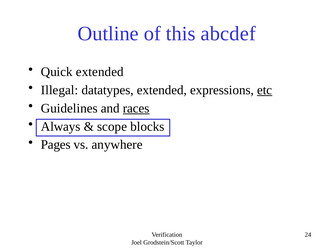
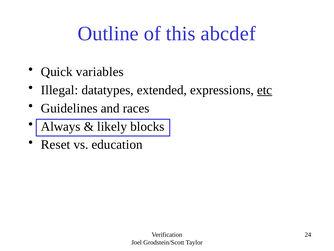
Quick extended: extended -> variables
races underline: present -> none
scope: scope -> likely
Pages: Pages -> Reset
anywhere: anywhere -> education
